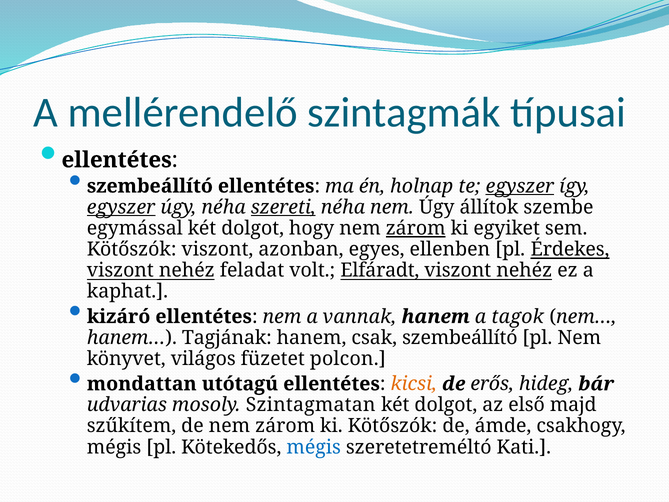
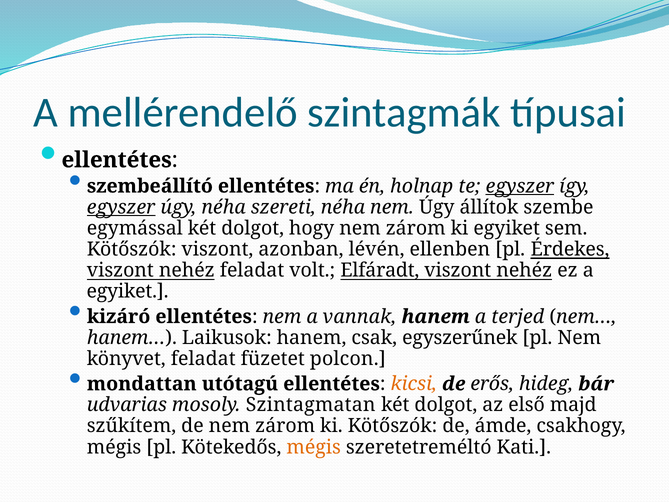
szereti underline: present -> none
zárom at (416, 228) underline: present -> none
egyes: egyes -> lévén
kaphat at (127, 291): kaphat -> egyiket
tagok: tagok -> terjed
Tagjának: Tagjának -> Laikusok
csak szembeállító: szembeállító -> egyszerűnek
könyvet világos: világos -> feladat
mégis at (314, 447) colour: blue -> orange
